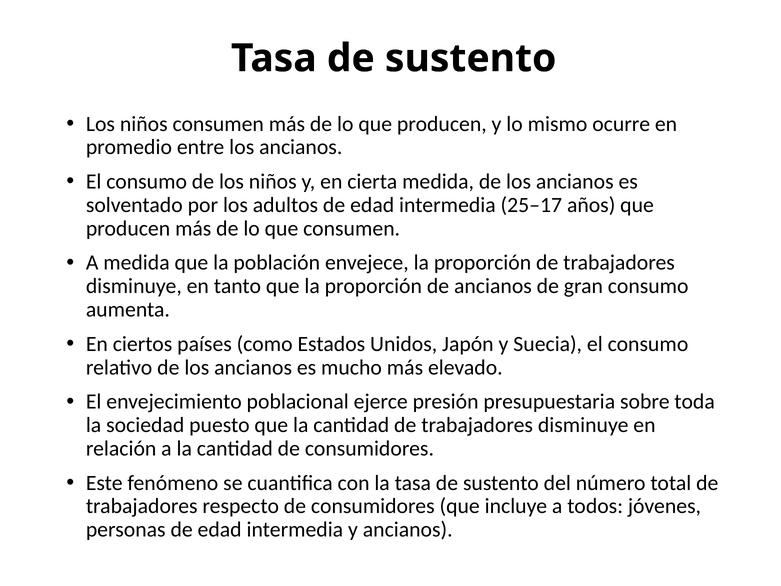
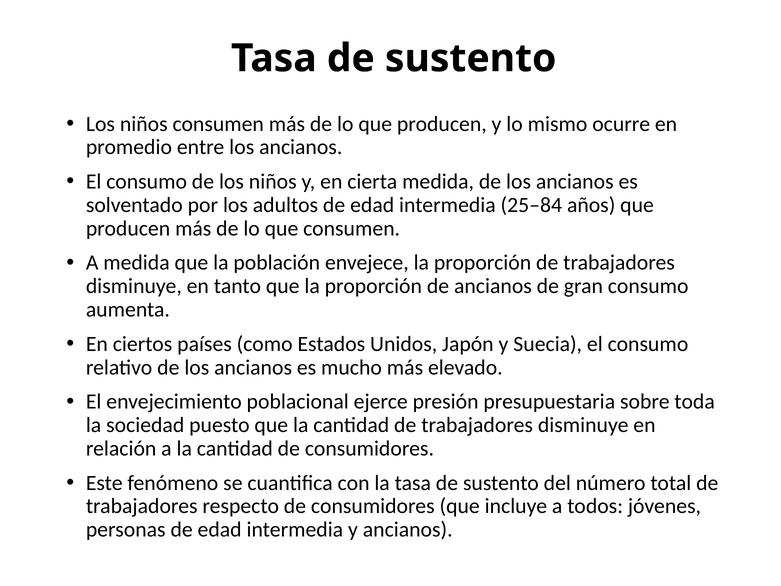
25–17: 25–17 -> 25–84
